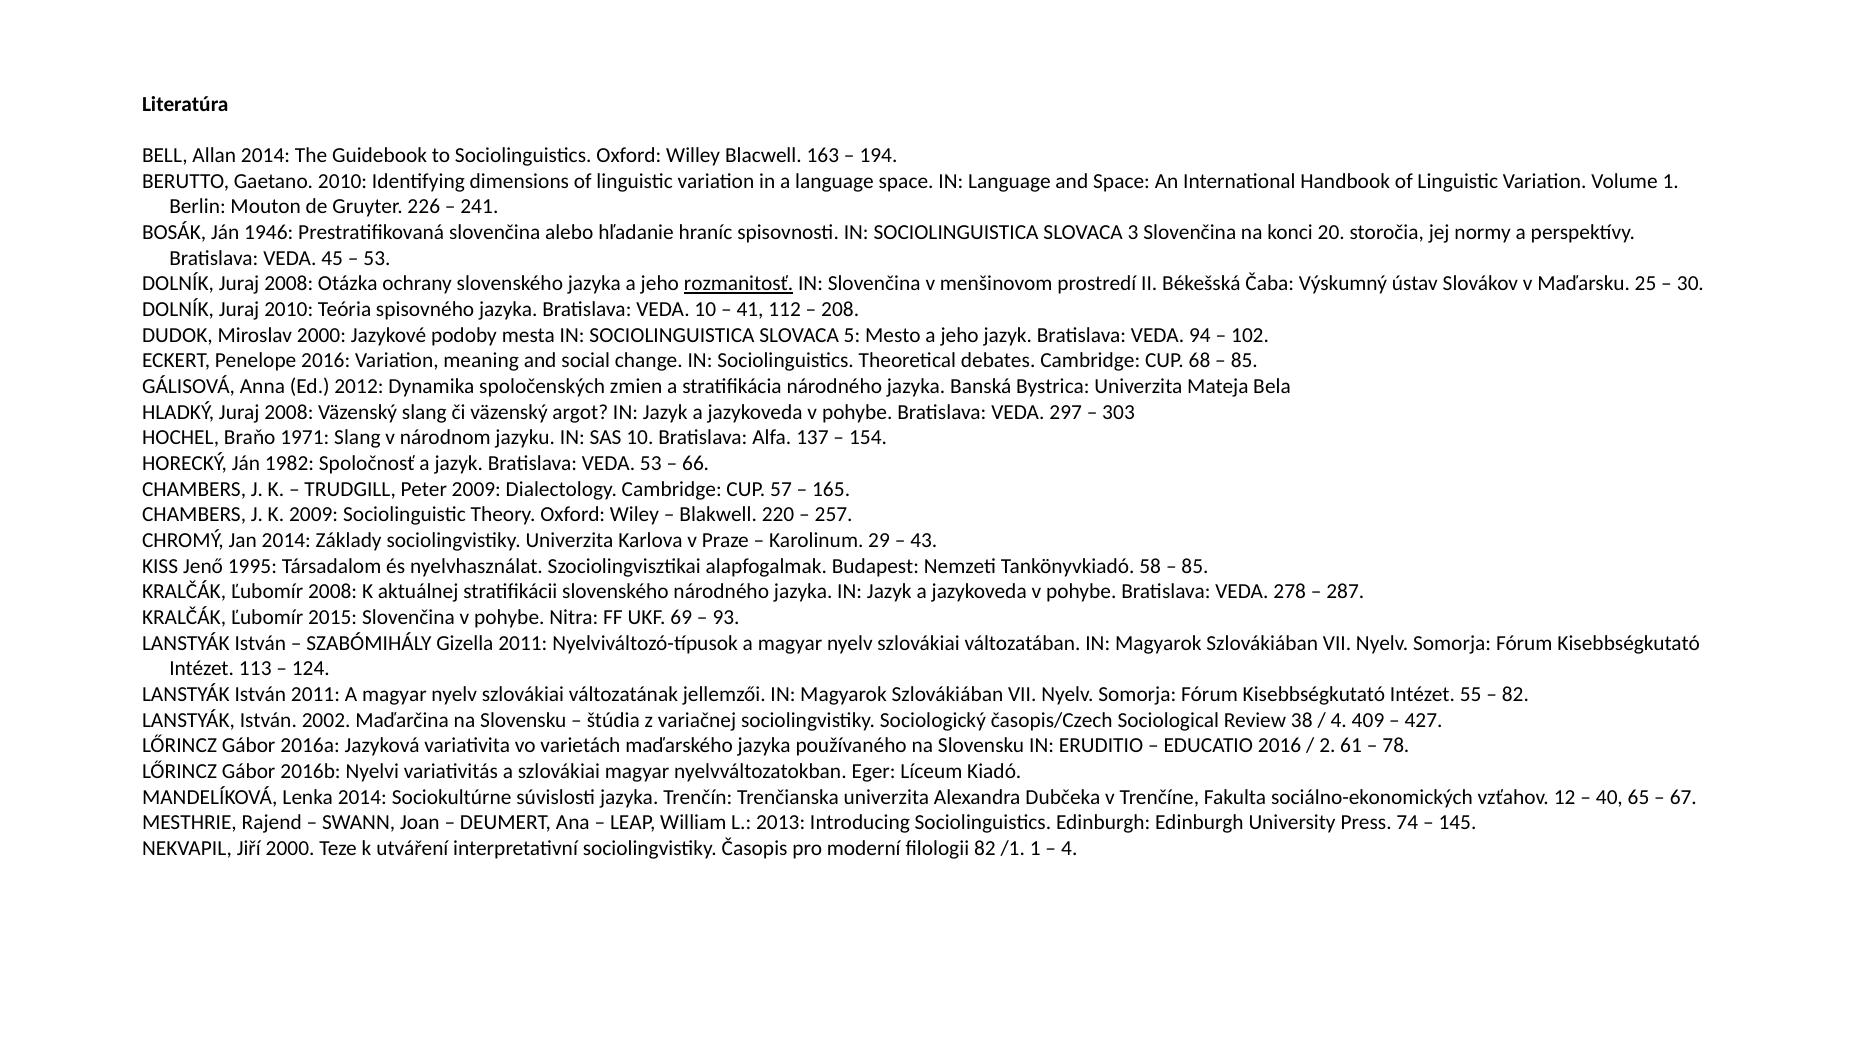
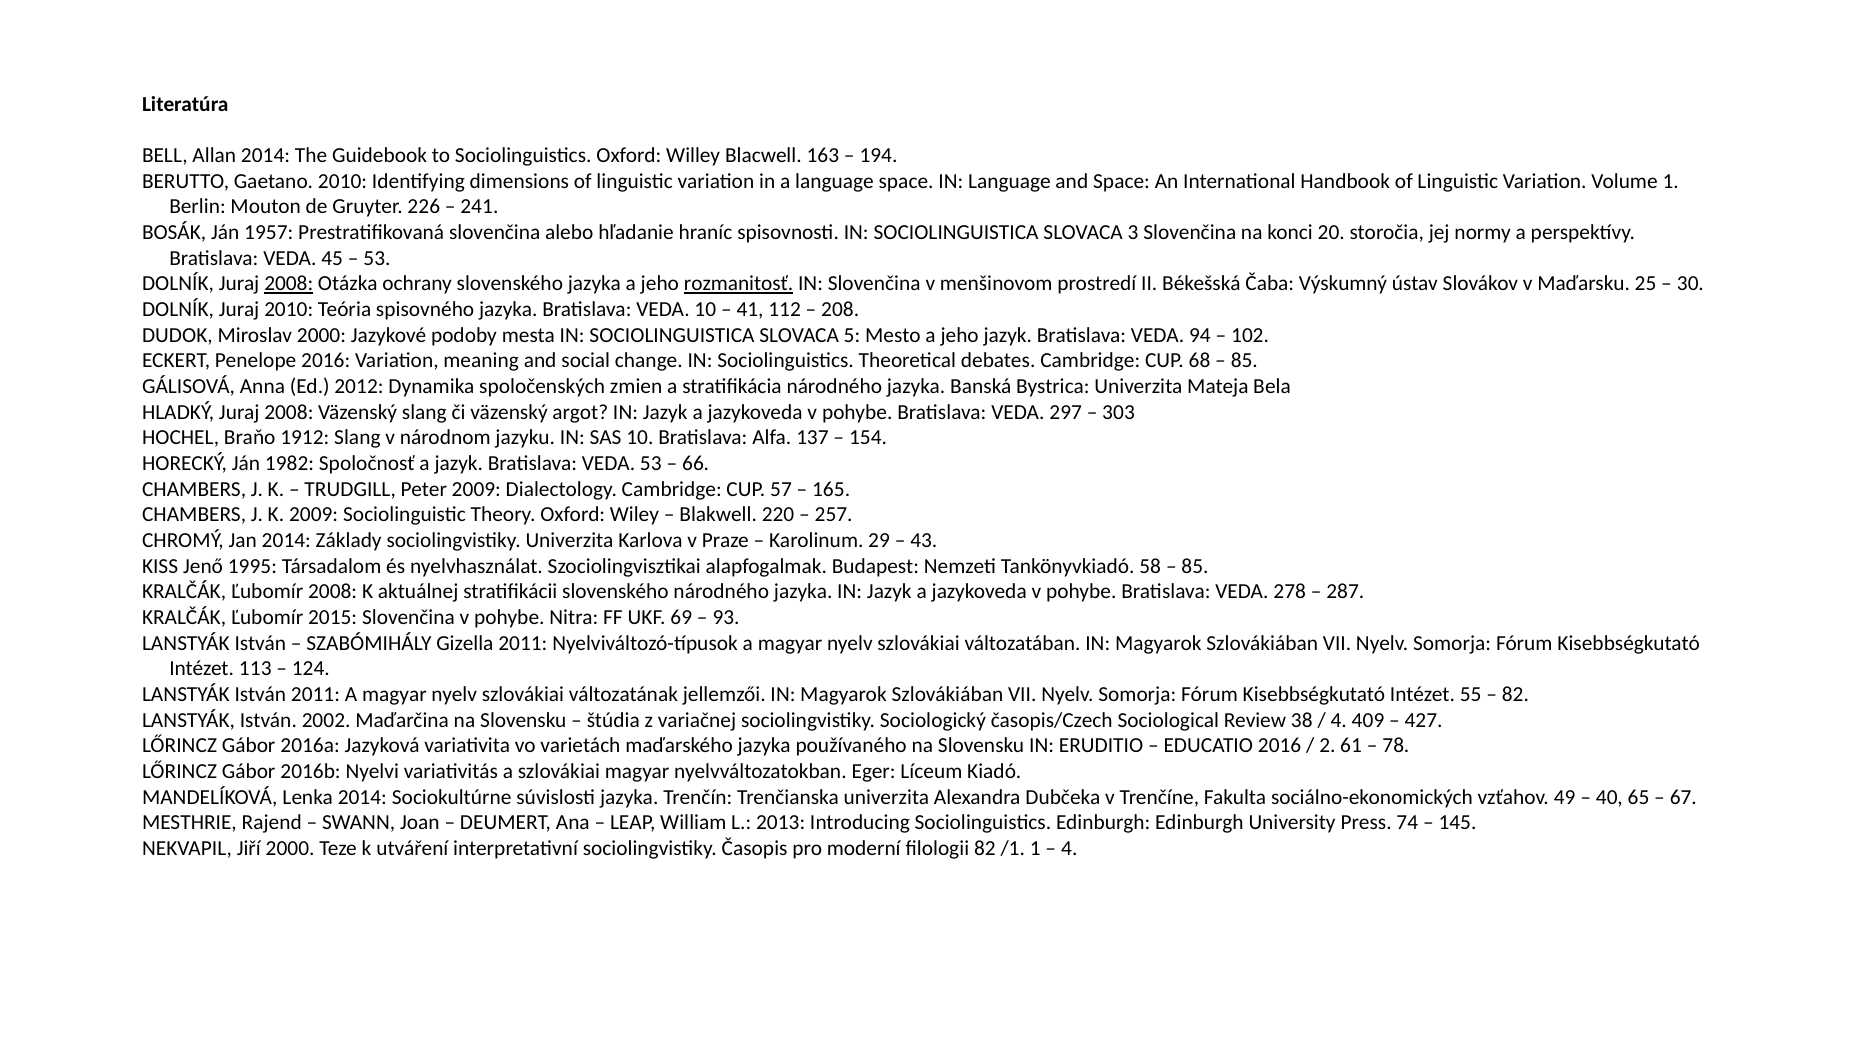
1946: 1946 -> 1957
2008 at (289, 284) underline: none -> present
1971: 1971 -> 1912
12: 12 -> 49
